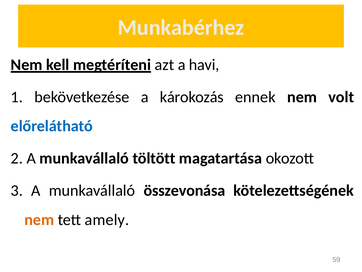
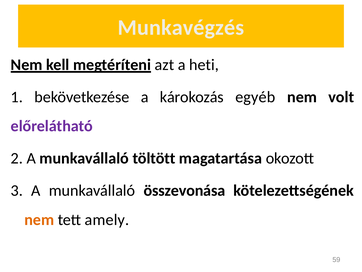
Munkabérhez: Munkabérhez -> Munkavégzés
havi: havi -> heti
ennek: ennek -> egyéb
előrelátható colour: blue -> purple
